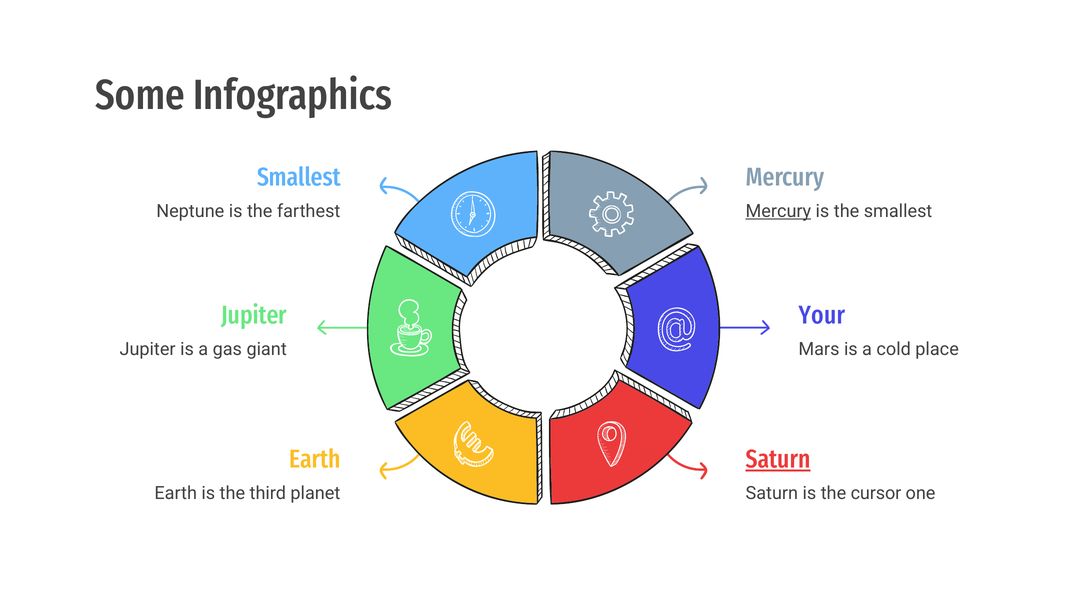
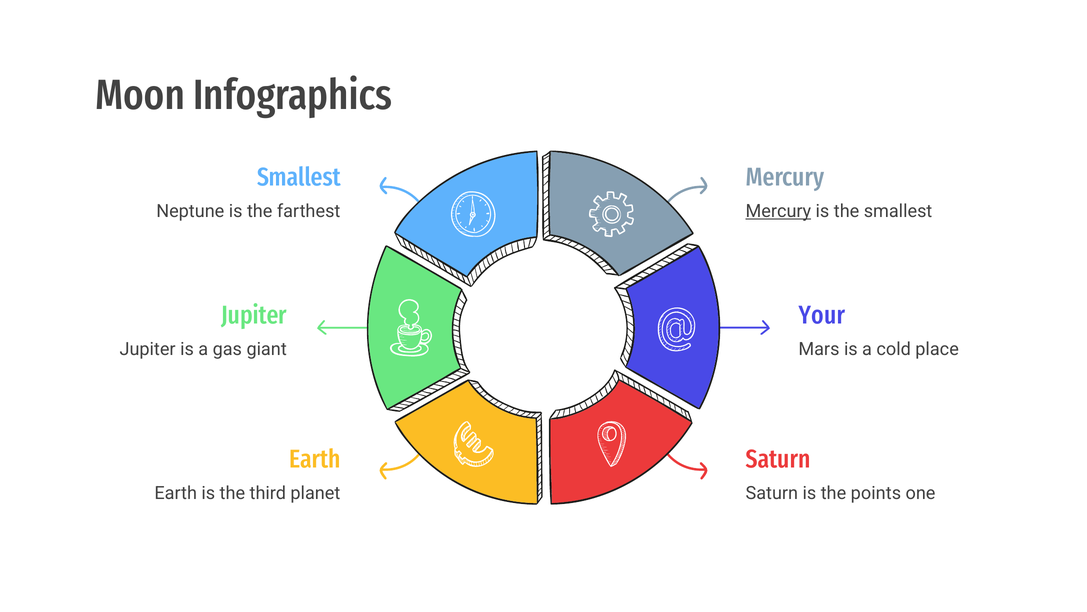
Some: Some -> Moon
Saturn at (778, 459) underline: present -> none
cursor: cursor -> points
